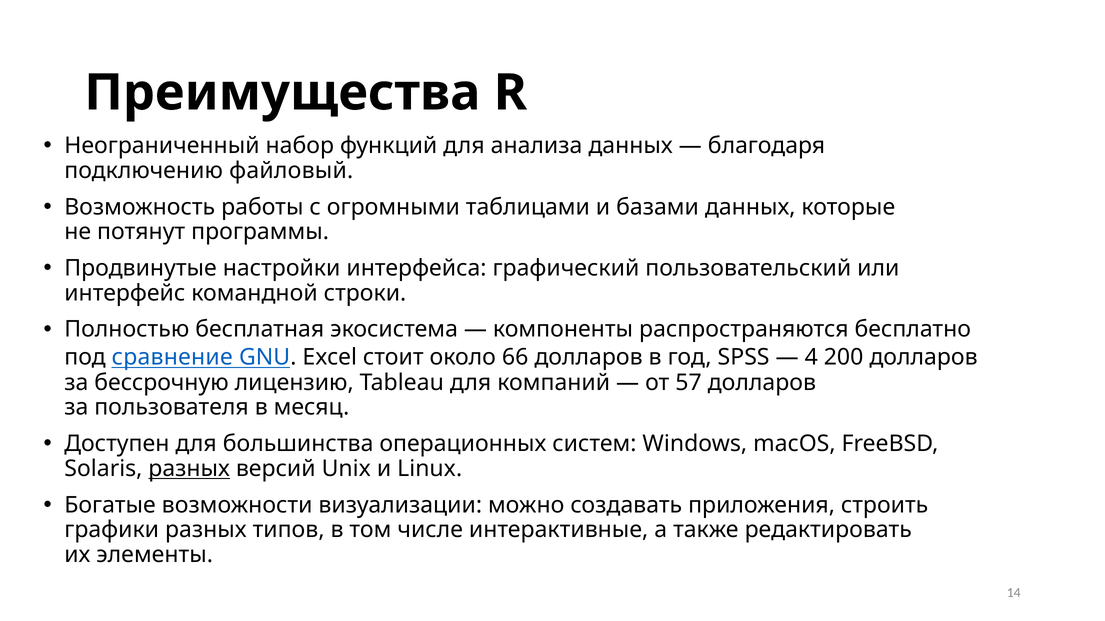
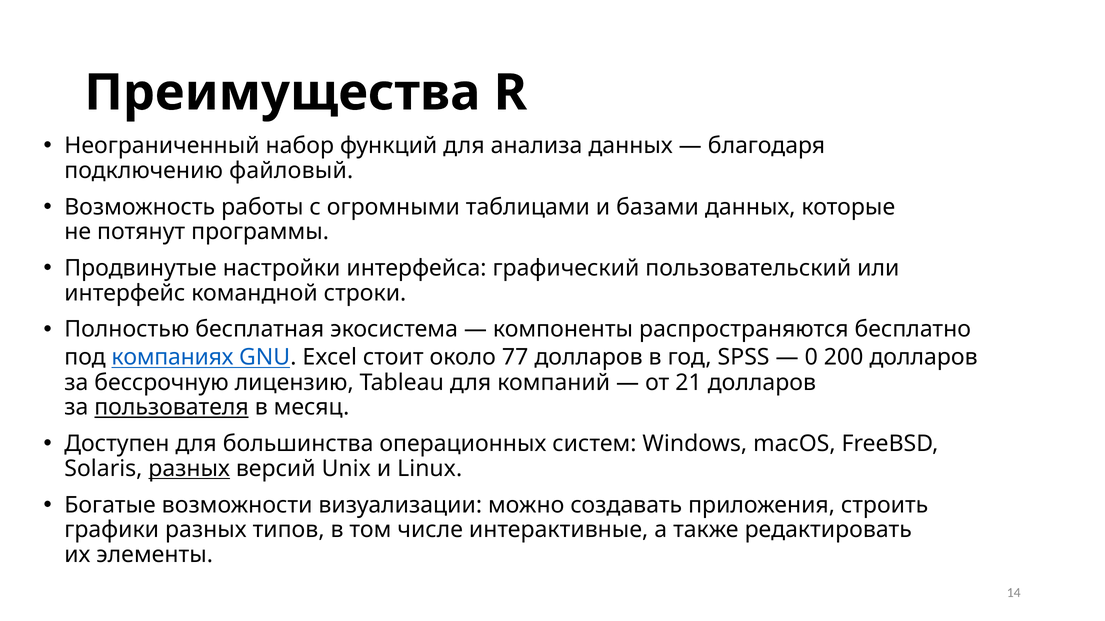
сравнение: сравнение -> компаниях
66: 66 -> 77
4: 4 -> 0
57: 57 -> 21
пользователя underline: none -> present
